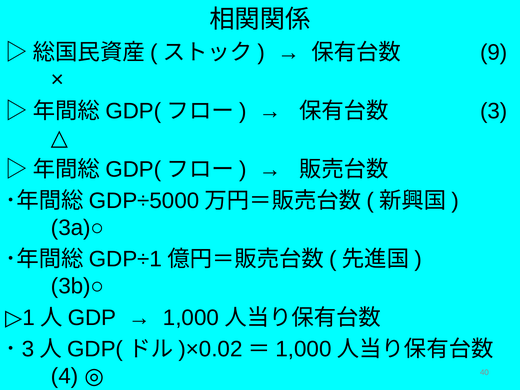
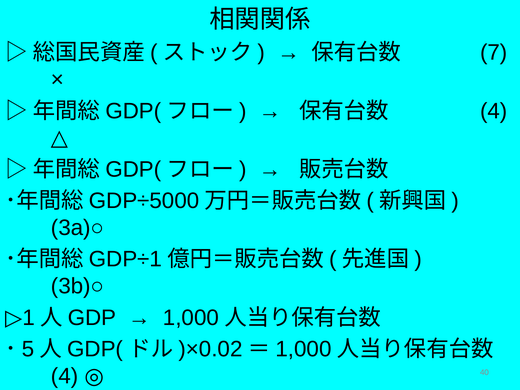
9: 9 -> 7
3 at (494, 111): 3 -> 4
3 at (28, 349): 3 -> 5
